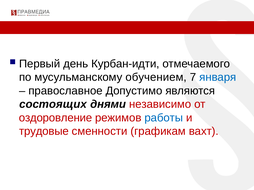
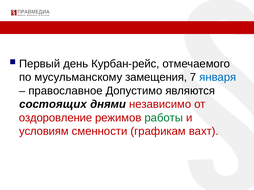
Курбан-идти: Курбан-идти -> Курбан-рейс
обучением: обучением -> замещения
работы colour: blue -> green
трудовые: трудовые -> условиям
